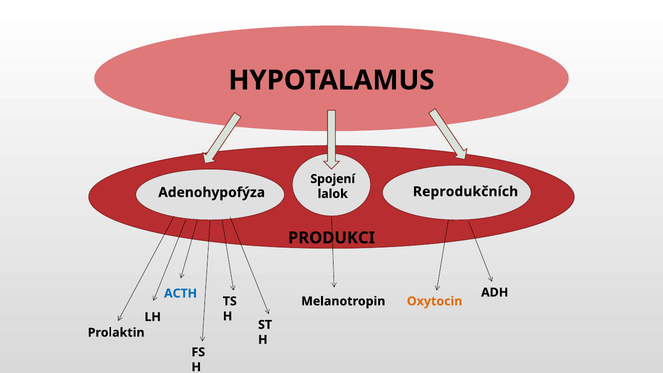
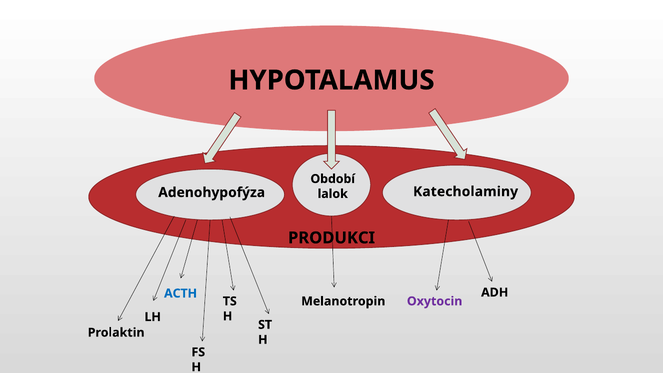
Spojení: Spojení -> Období
Reprodukčních: Reprodukčních -> Katecholaminy
Oxytocin colour: orange -> purple
